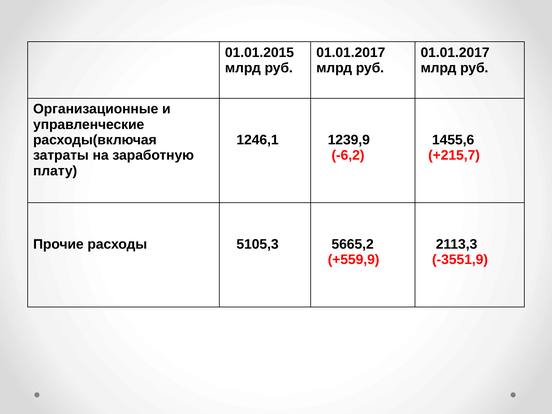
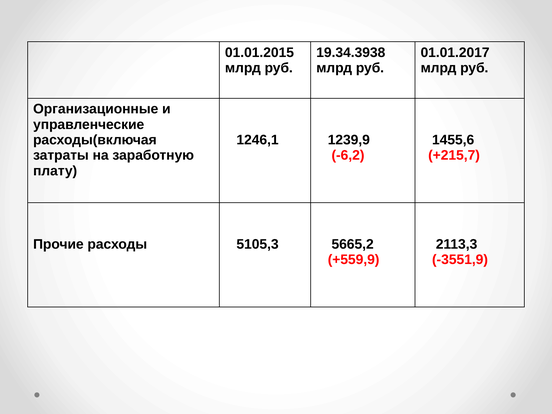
01.01.2017 at (351, 53): 01.01.2017 -> 19.34.3938
